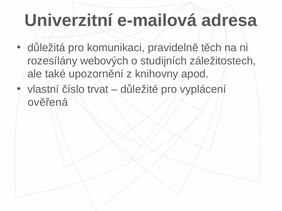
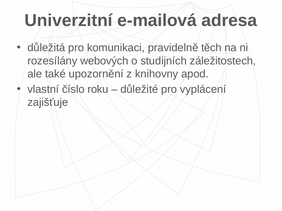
trvat: trvat -> roku
ověřená: ověřená -> zajišťuje
